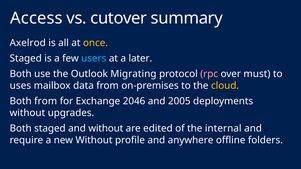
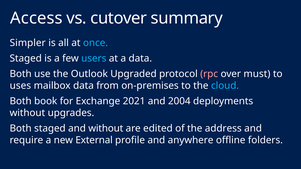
Axelrod: Axelrod -> Simpler
once colour: yellow -> light blue
a later: later -> data
Migrating: Migrating -> Upgraded
cloud colour: yellow -> light blue
Both from: from -> book
2046: 2046 -> 2021
2005: 2005 -> 2004
internal: internal -> address
new Without: Without -> External
